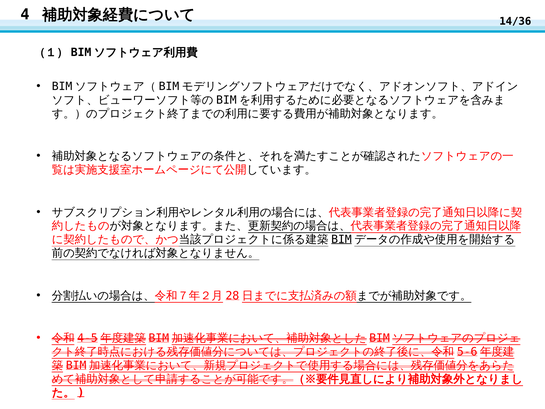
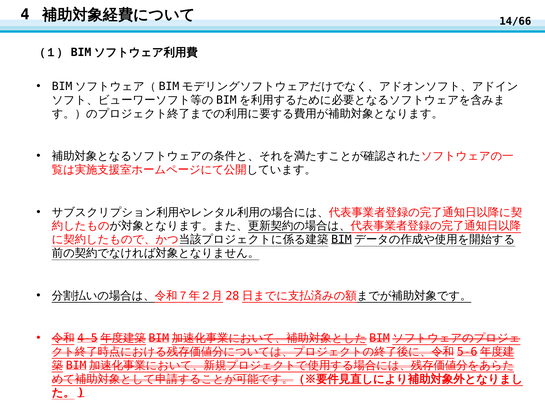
14/36: 14/36 -> 14/66
